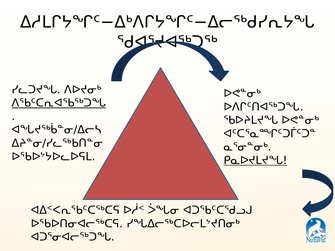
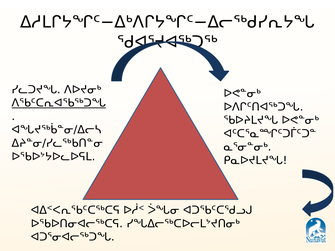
ᑭᓇᐅᔪᒪᔪᖓ underline: present -> none
